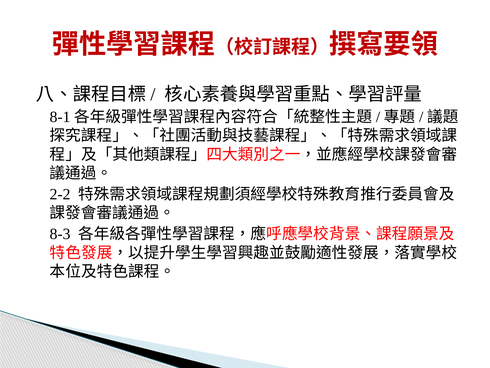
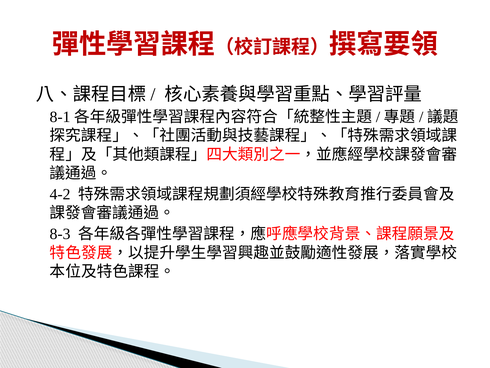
2-2: 2-2 -> 4-2
